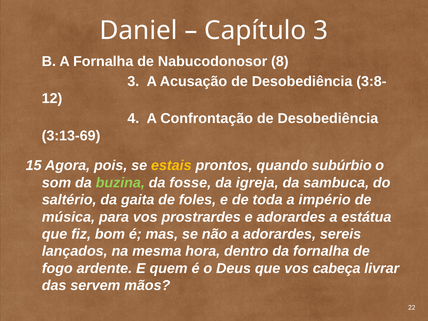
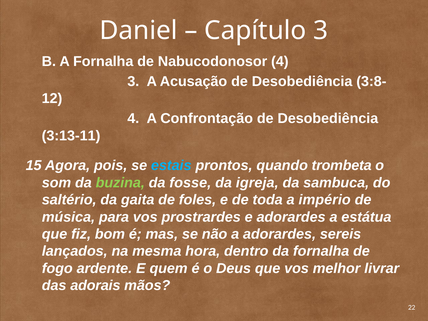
Nabucodonosor 8: 8 -> 4
3:13-69: 3:13-69 -> 3:13-11
estais colour: yellow -> light blue
subúrbio: subúrbio -> trombeta
cabeça: cabeça -> melhor
servem: servem -> adorais
